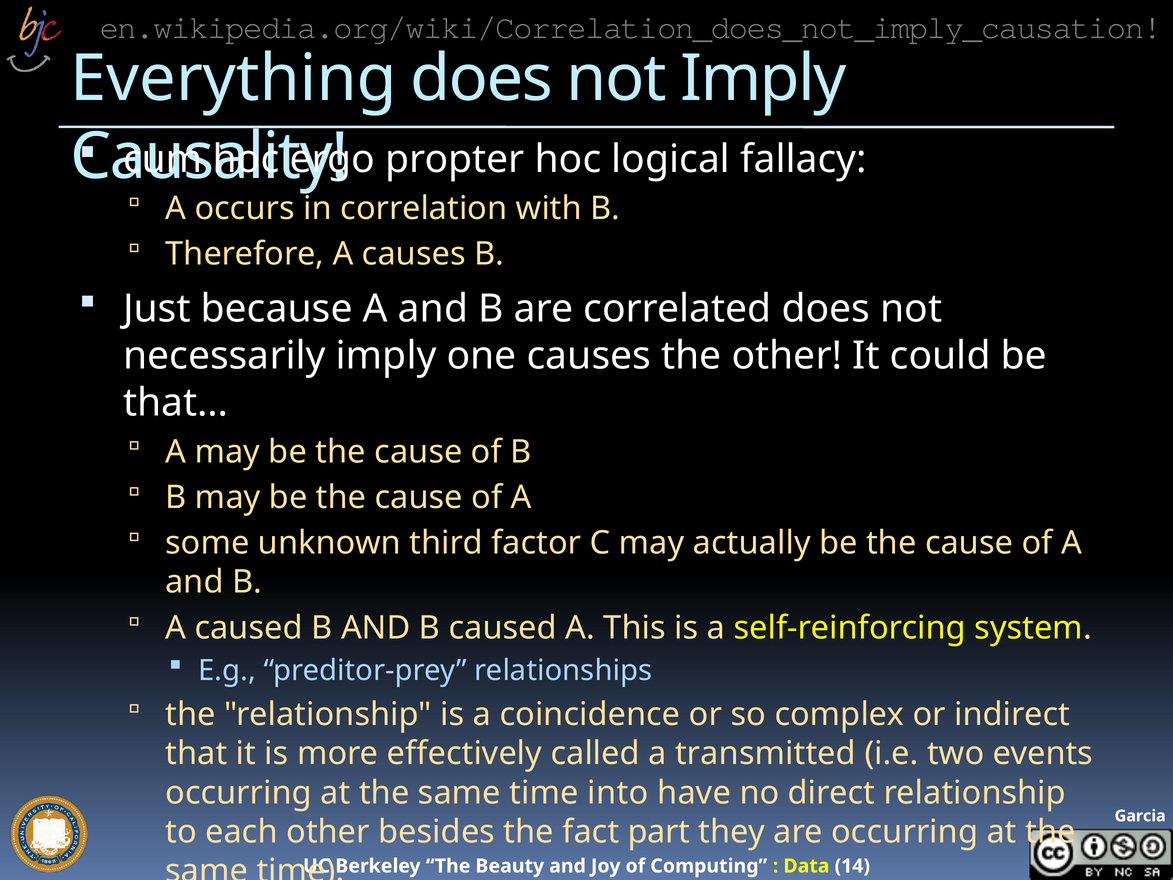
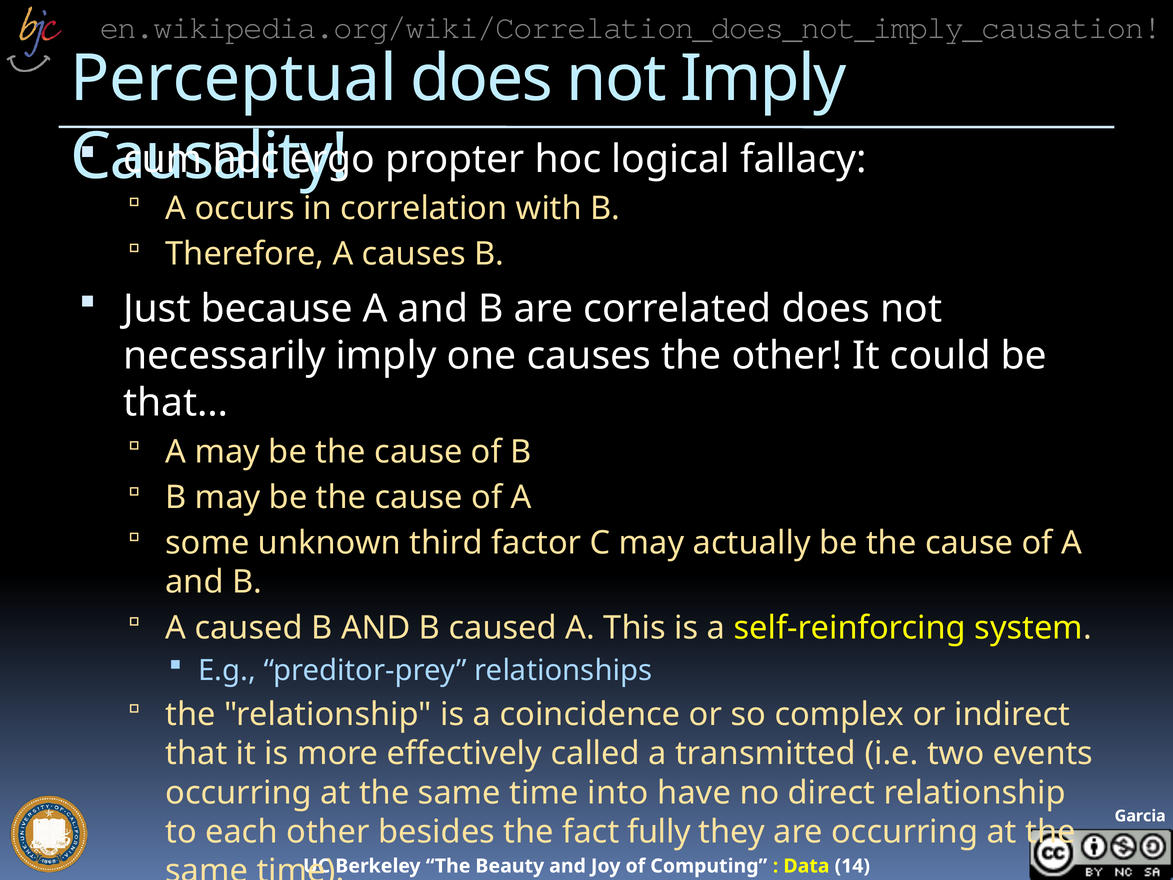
Everything: Everything -> Perceptual
part: part -> fully
